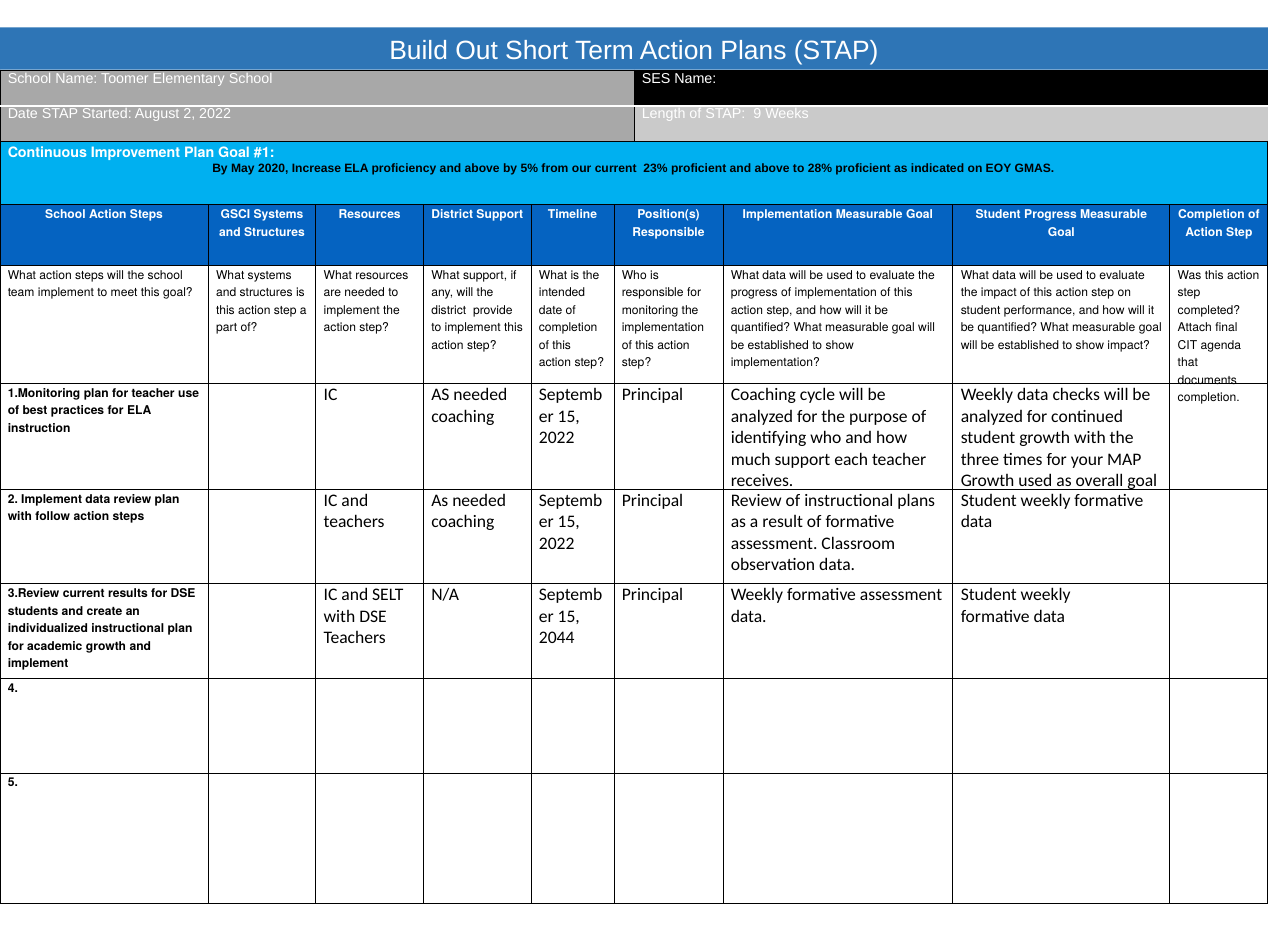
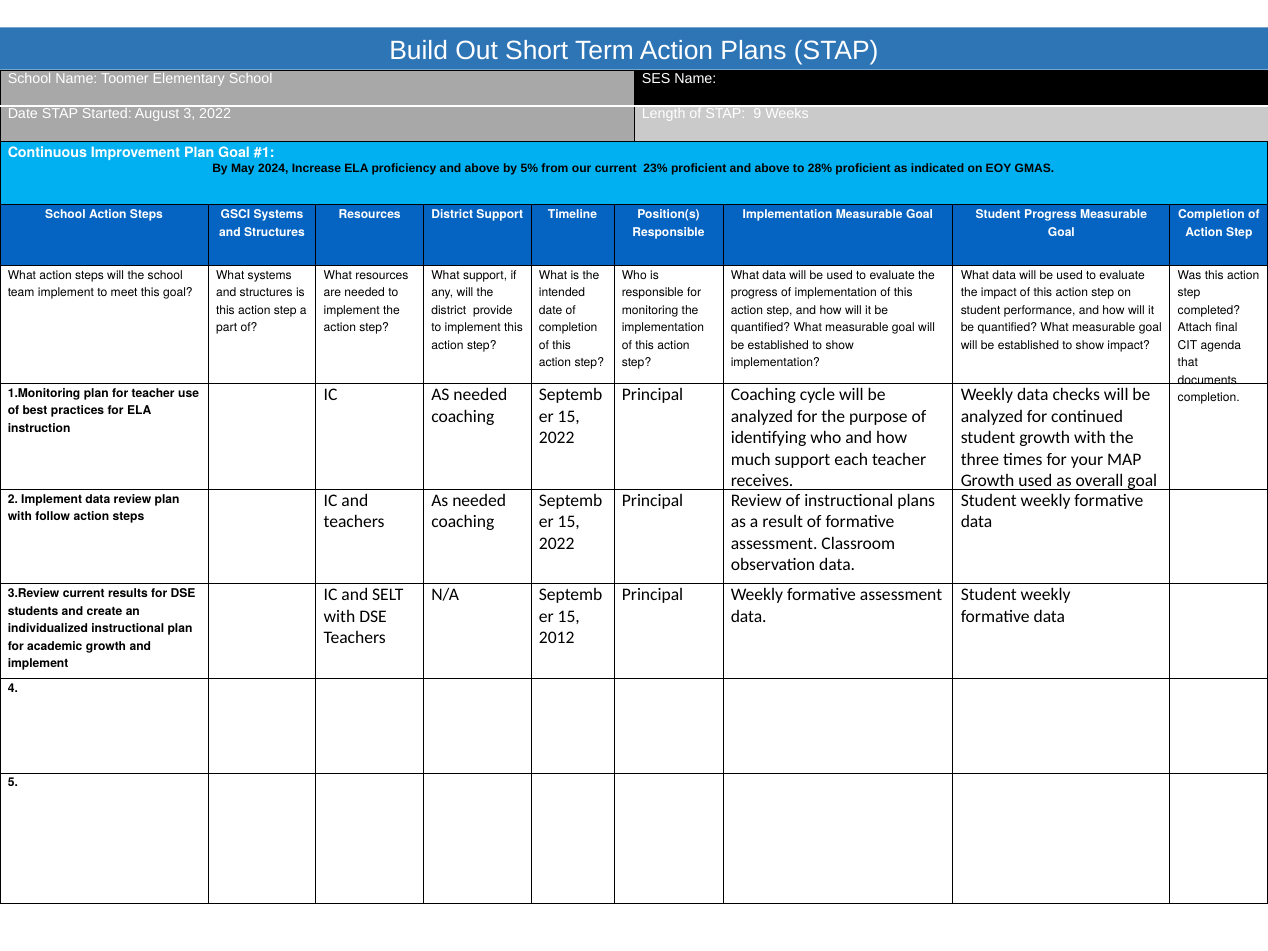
August 2: 2 -> 3
2020: 2020 -> 2024
2044: 2044 -> 2012
